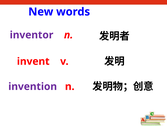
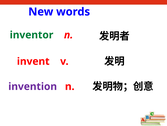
inventor colour: purple -> green
